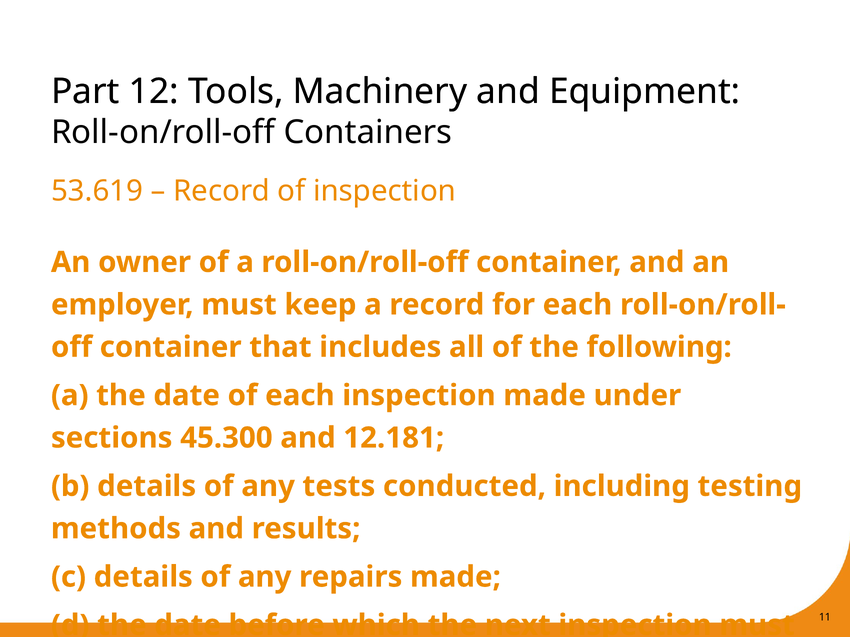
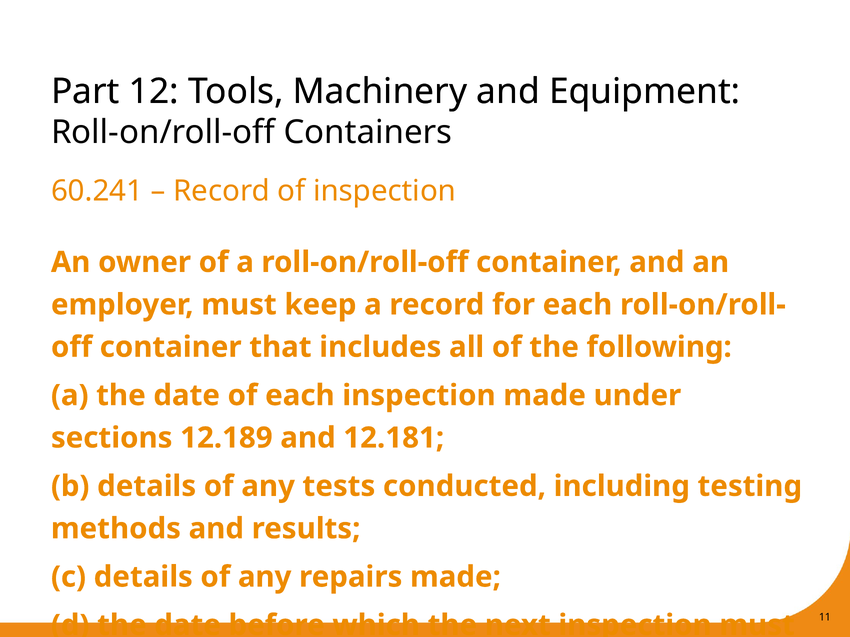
53.619: 53.619 -> 60.241
45.300: 45.300 -> 12.189
